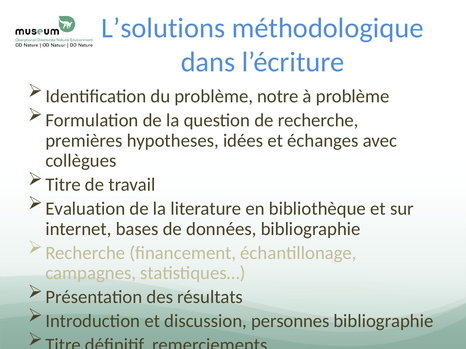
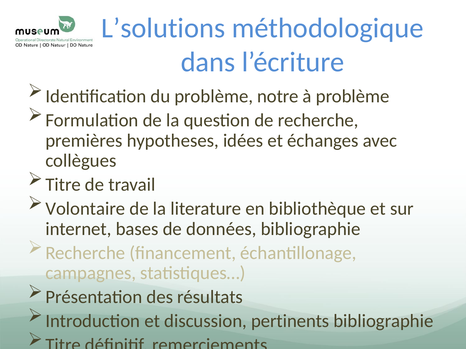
Evaluation: Evaluation -> Volontaire
personnes: personnes -> pertinents
